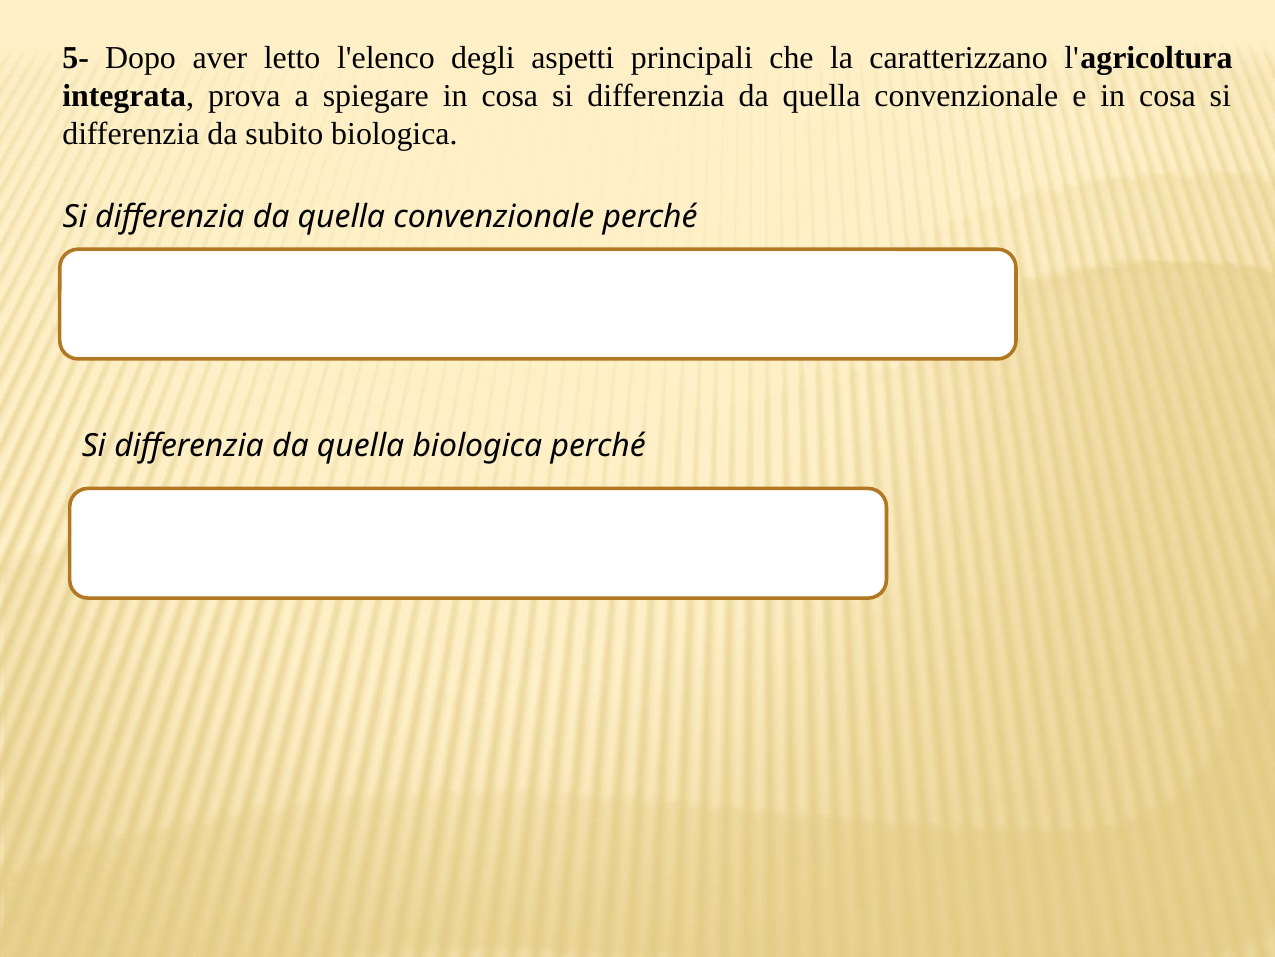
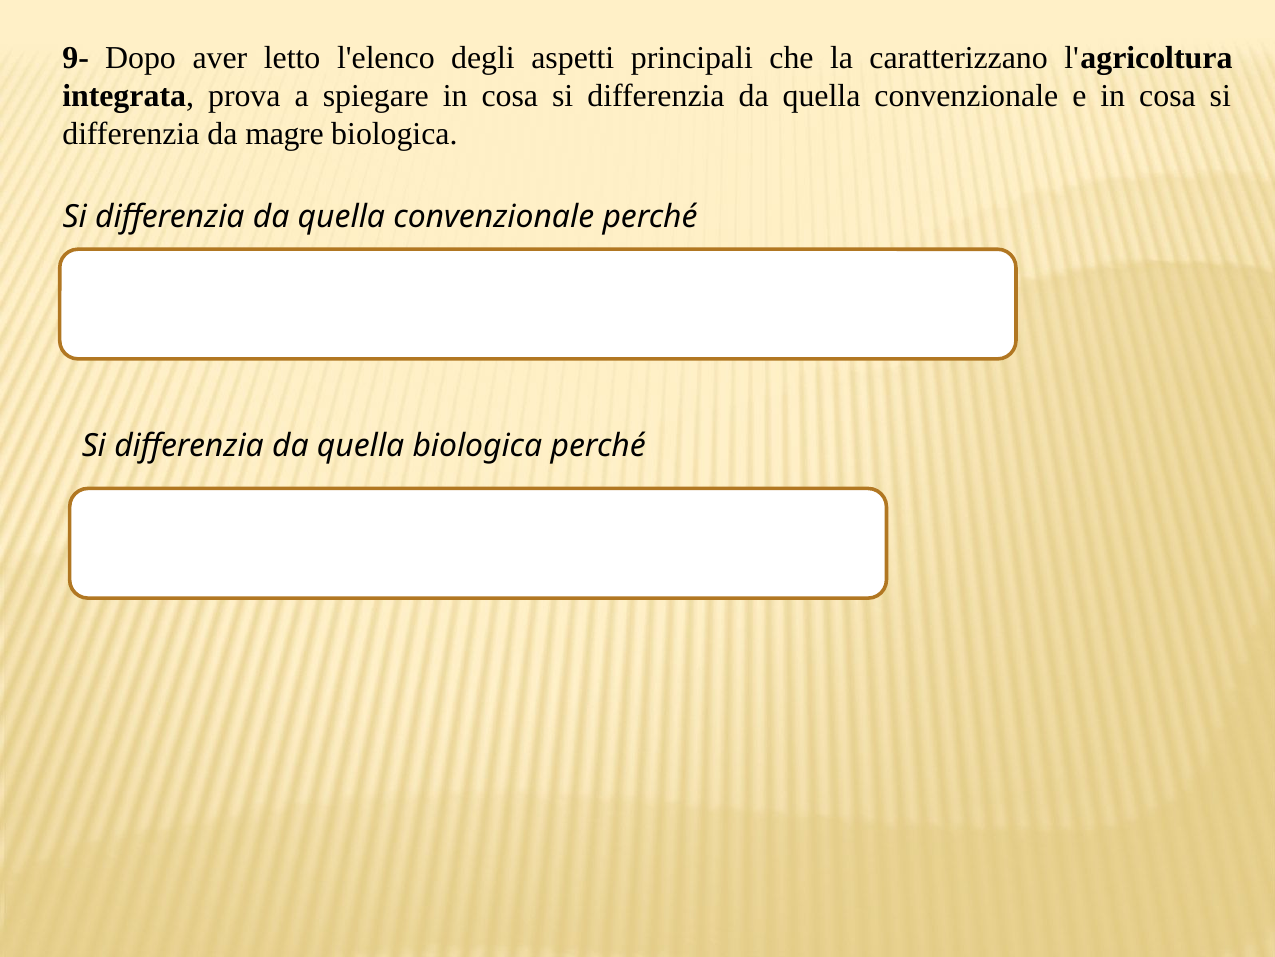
5-: 5- -> 9-
subito: subito -> magre
